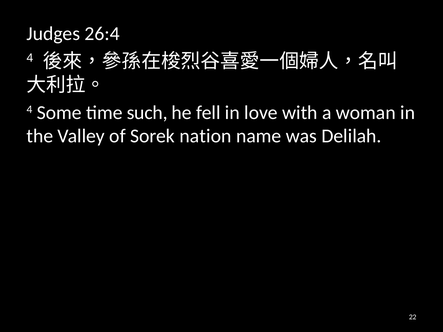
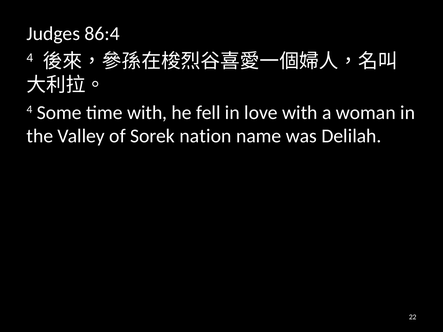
26:4: 26:4 -> 86:4
time such: such -> with
